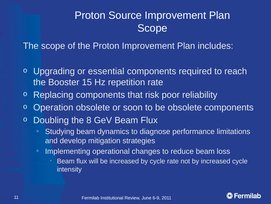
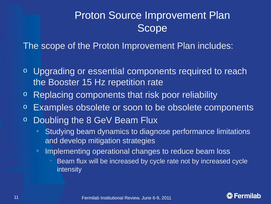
Operation: Operation -> Examples
